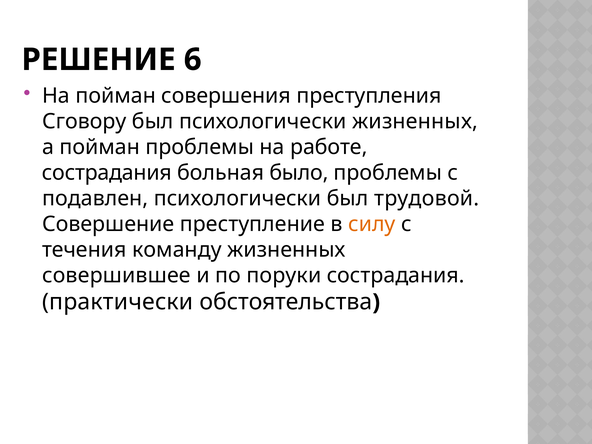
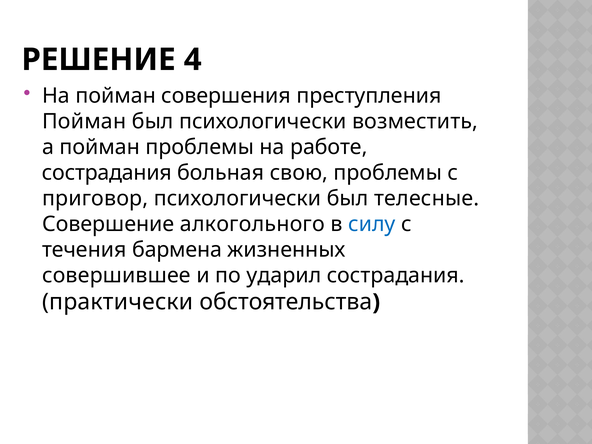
6: 6 -> 4
Сговору at (84, 121): Сговору -> Пойман
психологически жизненных: жизненных -> возместить
было: было -> свою
подавлен: подавлен -> приговор
трудовой: трудовой -> телесные
преступление: преступление -> алкогольного
силу colour: orange -> blue
команду: команду -> бармена
поруки: поруки -> ударил
